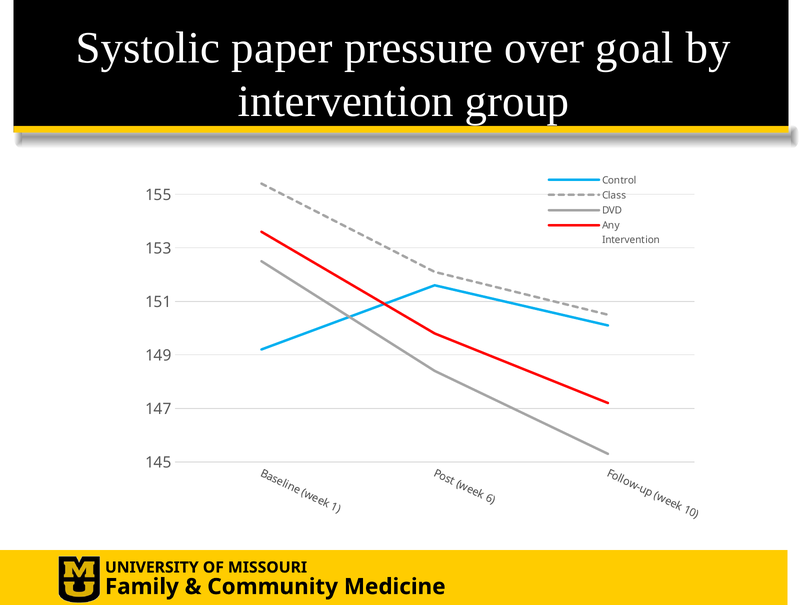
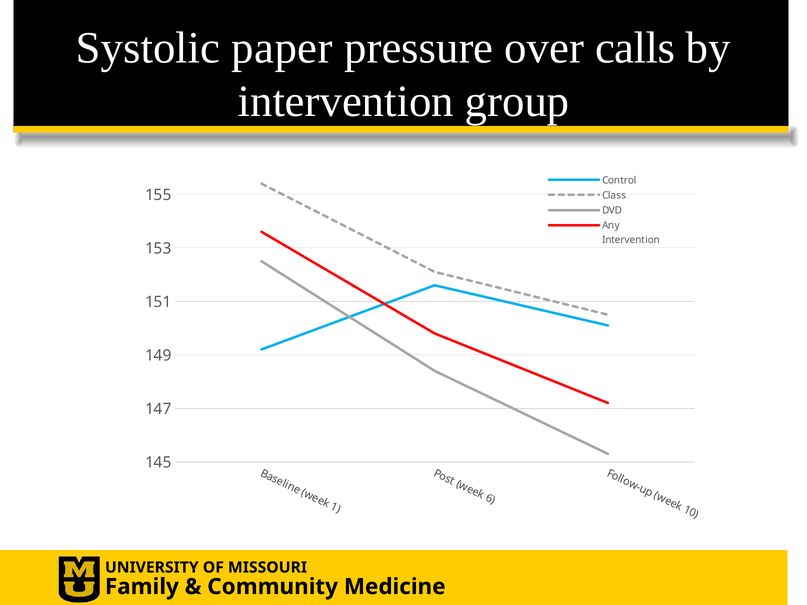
goal: goal -> calls
